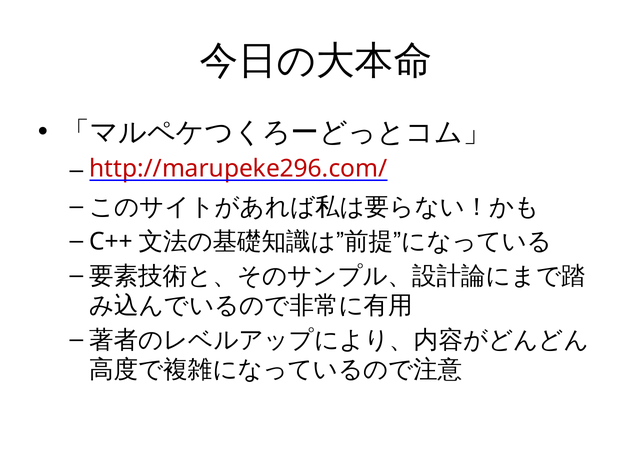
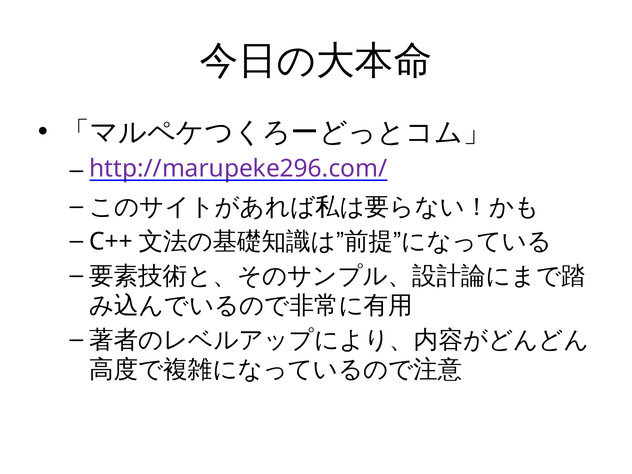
http://marupeke296.com/ colour: red -> purple
